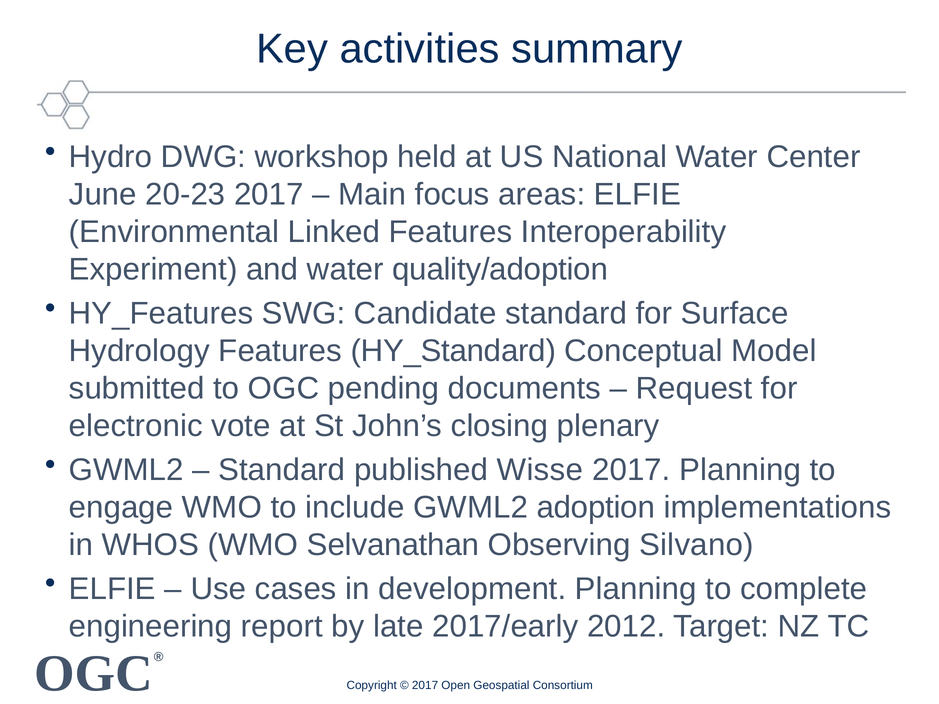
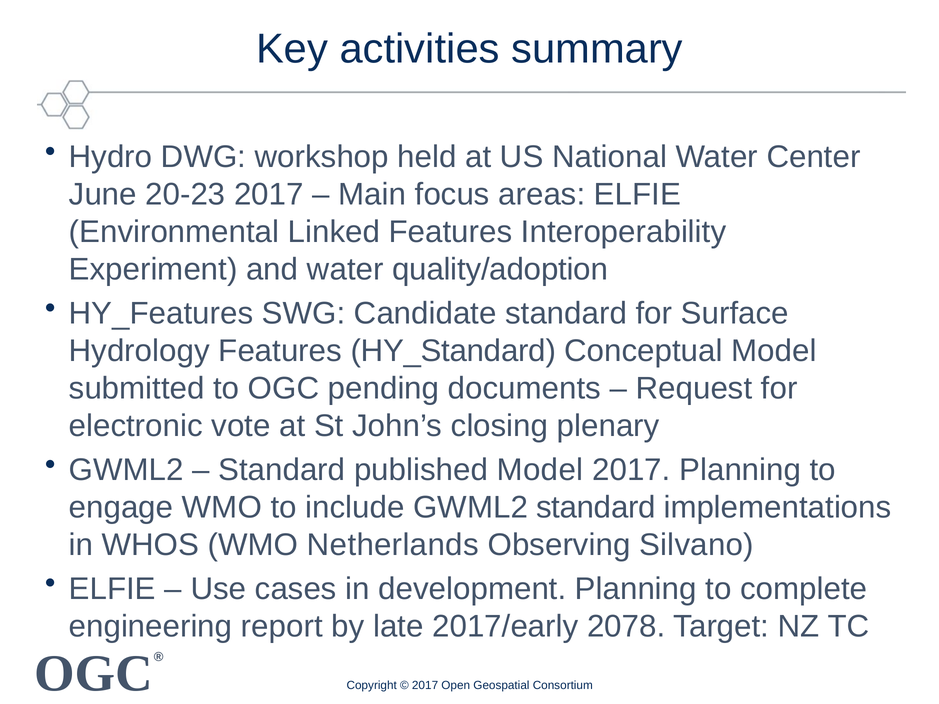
published Wisse: Wisse -> Model
GWML2 adoption: adoption -> standard
Selvanathan: Selvanathan -> Netherlands
2012: 2012 -> 2078
